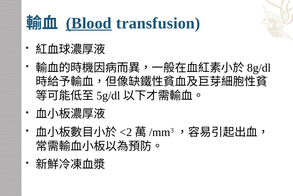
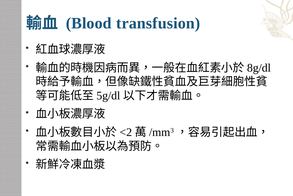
Blood underline: present -> none
